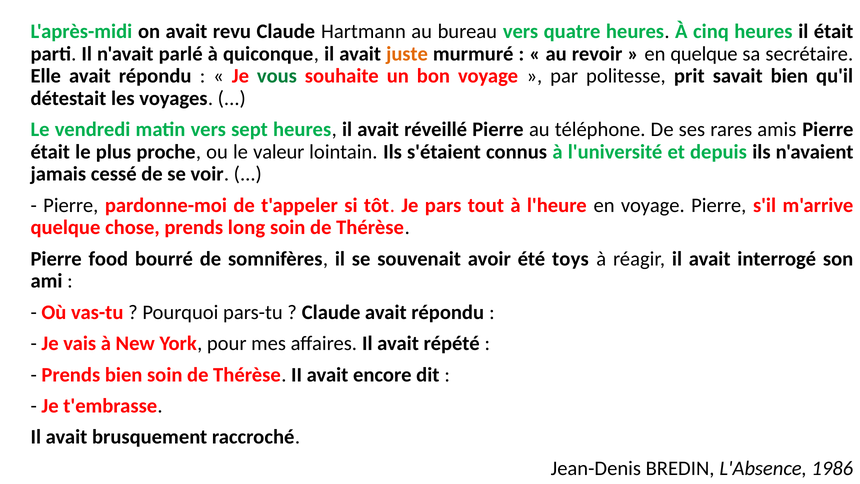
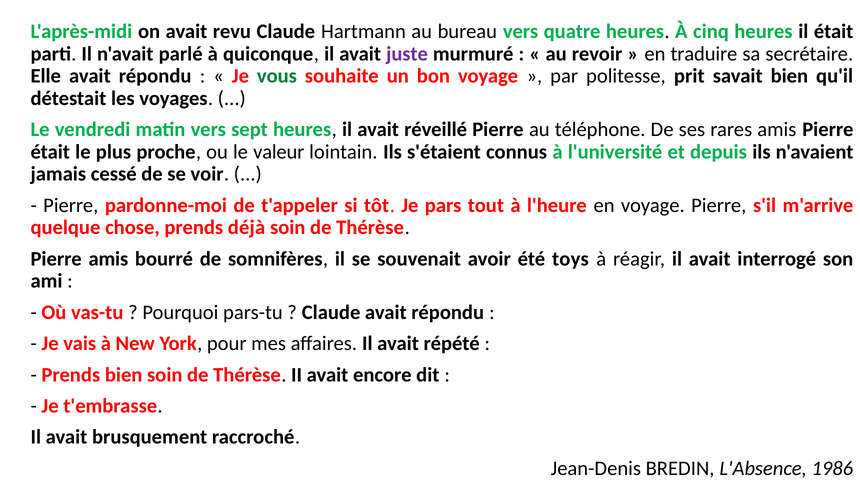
juste colour: orange -> purple
en quelque: quelque -> traduire
long: long -> déjà
Pierre food: food -> amis
